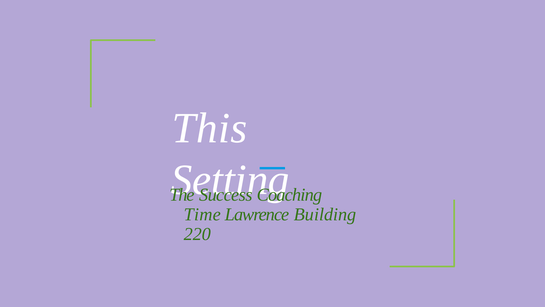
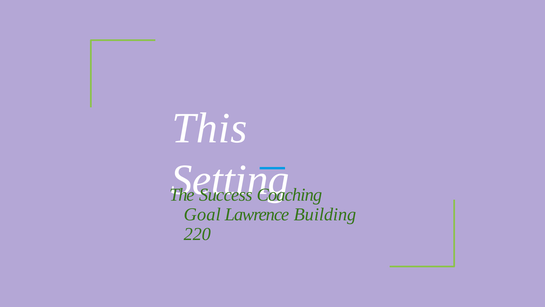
Time: Time -> Goal
